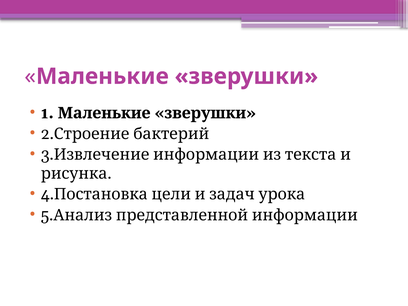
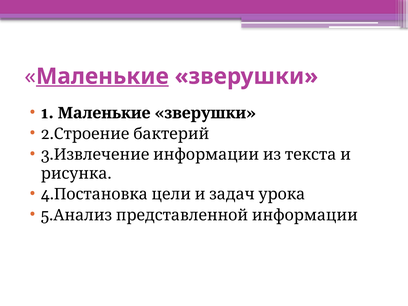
Маленькие at (102, 76) underline: none -> present
